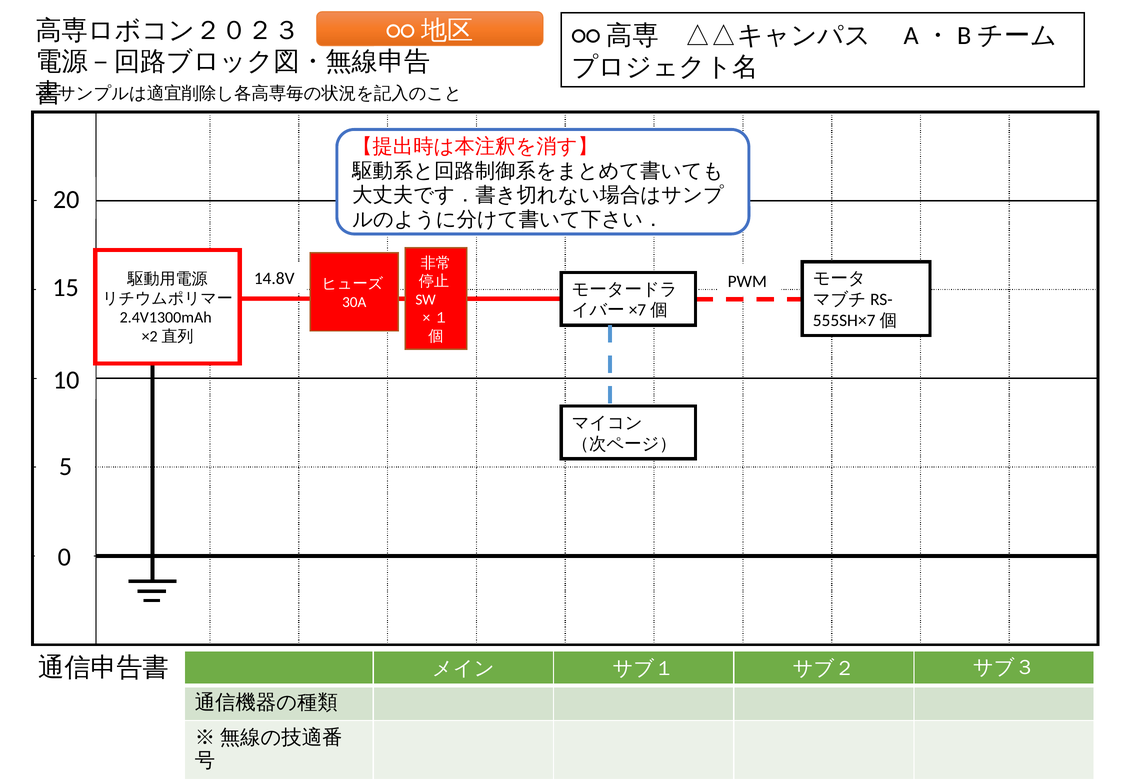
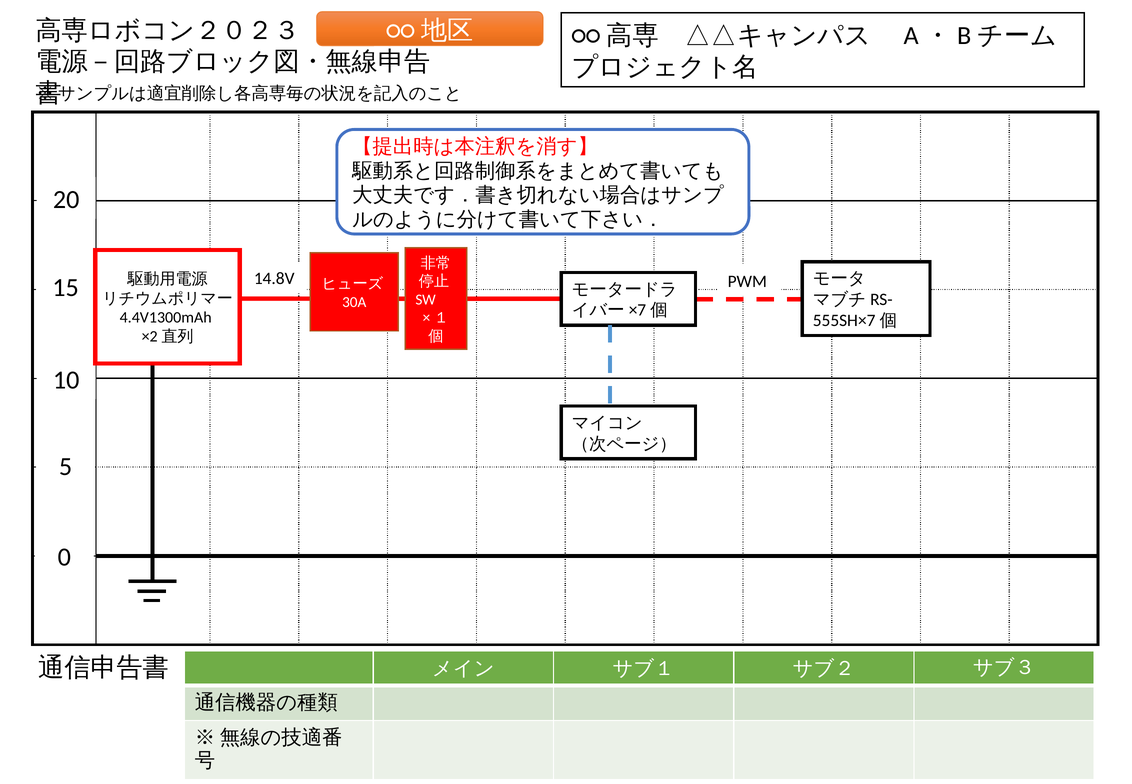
2.4V1300mAh: 2.4V1300mAh -> 4.4V1300mAh
